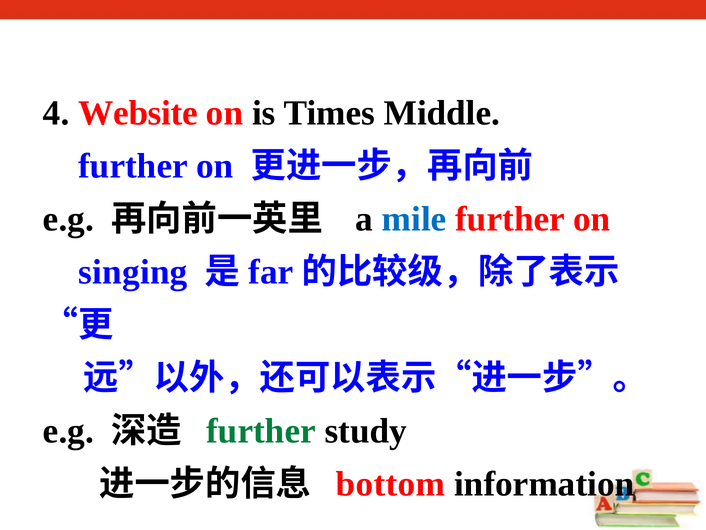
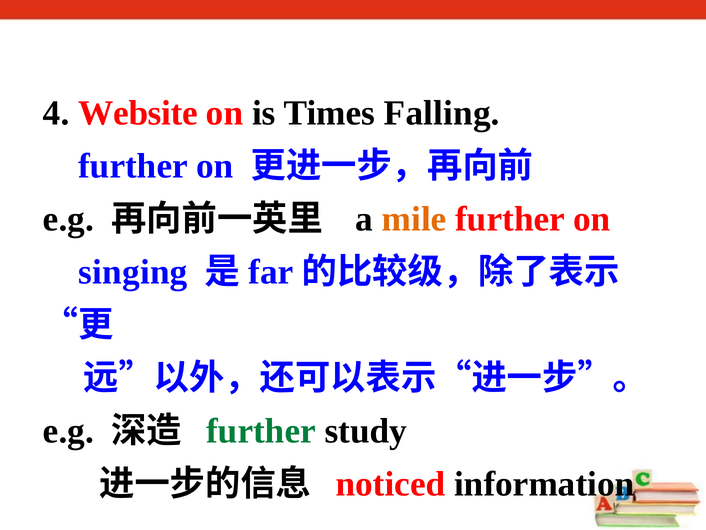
Middle: Middle -> Falling
mile colour: blue -> orange
bottom: bottom -> noticed
